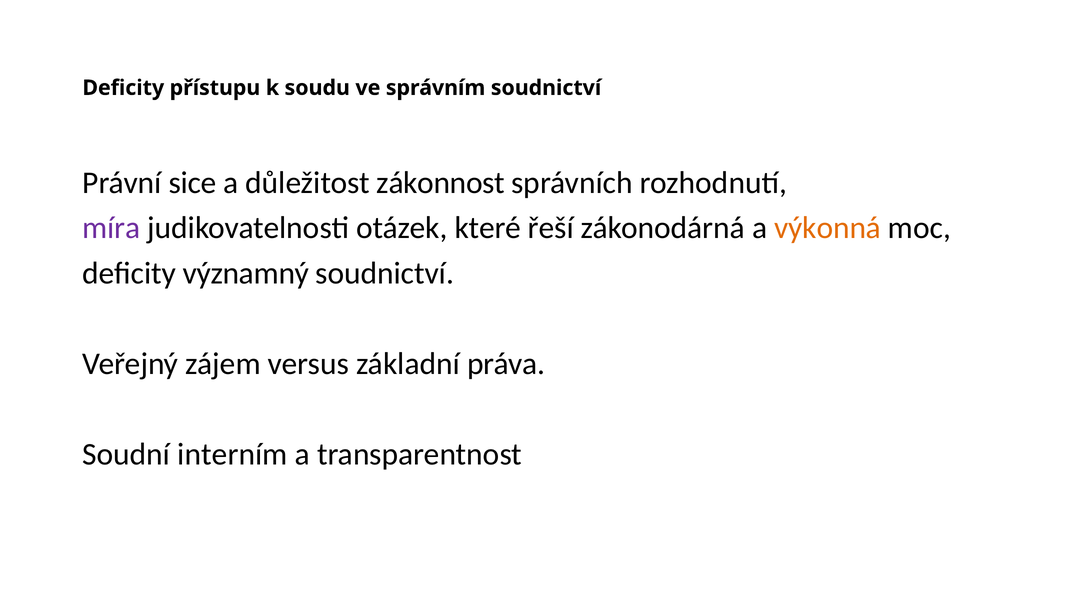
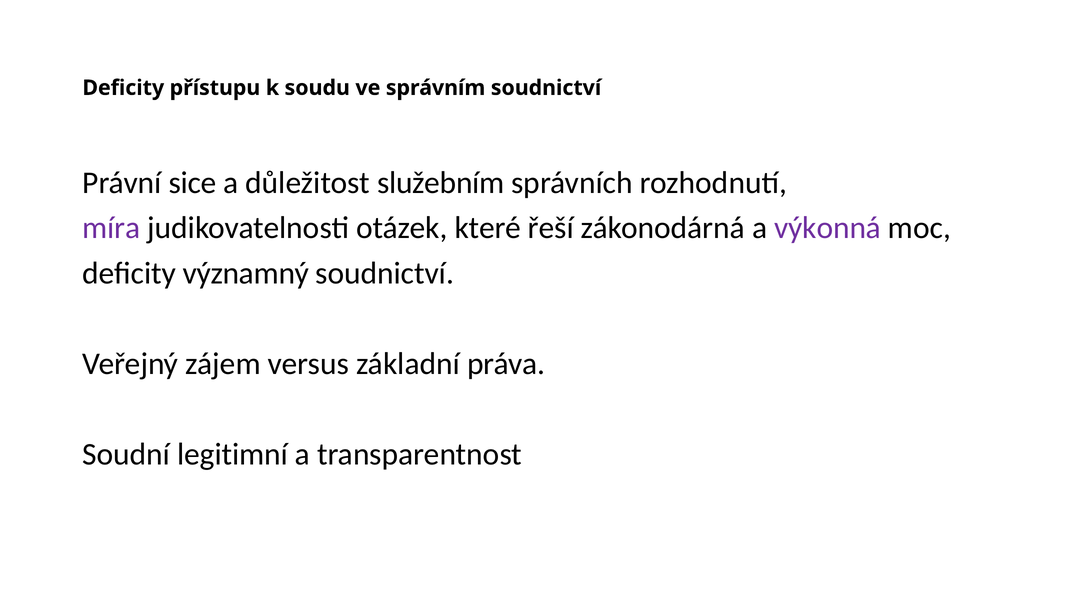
zákonnost: zákonnost -> služebním
výkonná colour: orange -> purple
interním: interním -> legitimní
